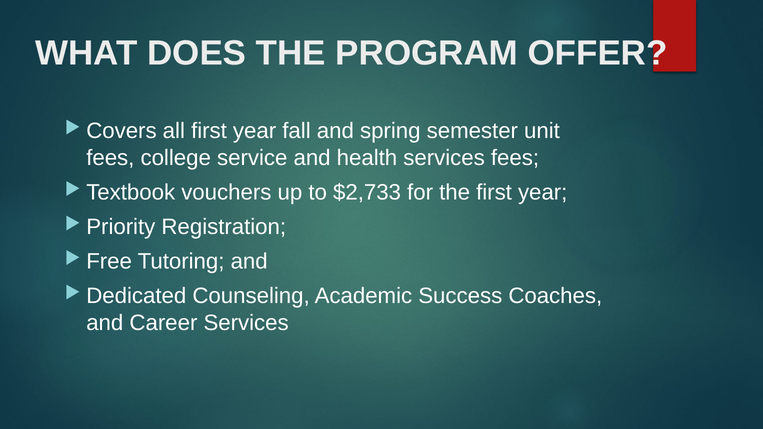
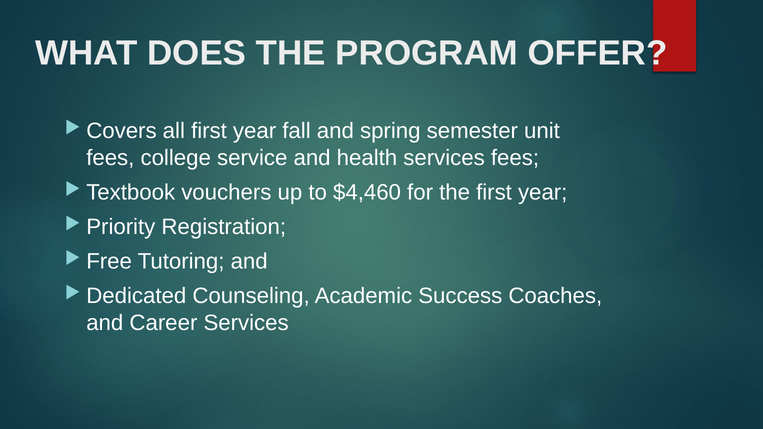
$2,733: $2,733 -> $4,460
